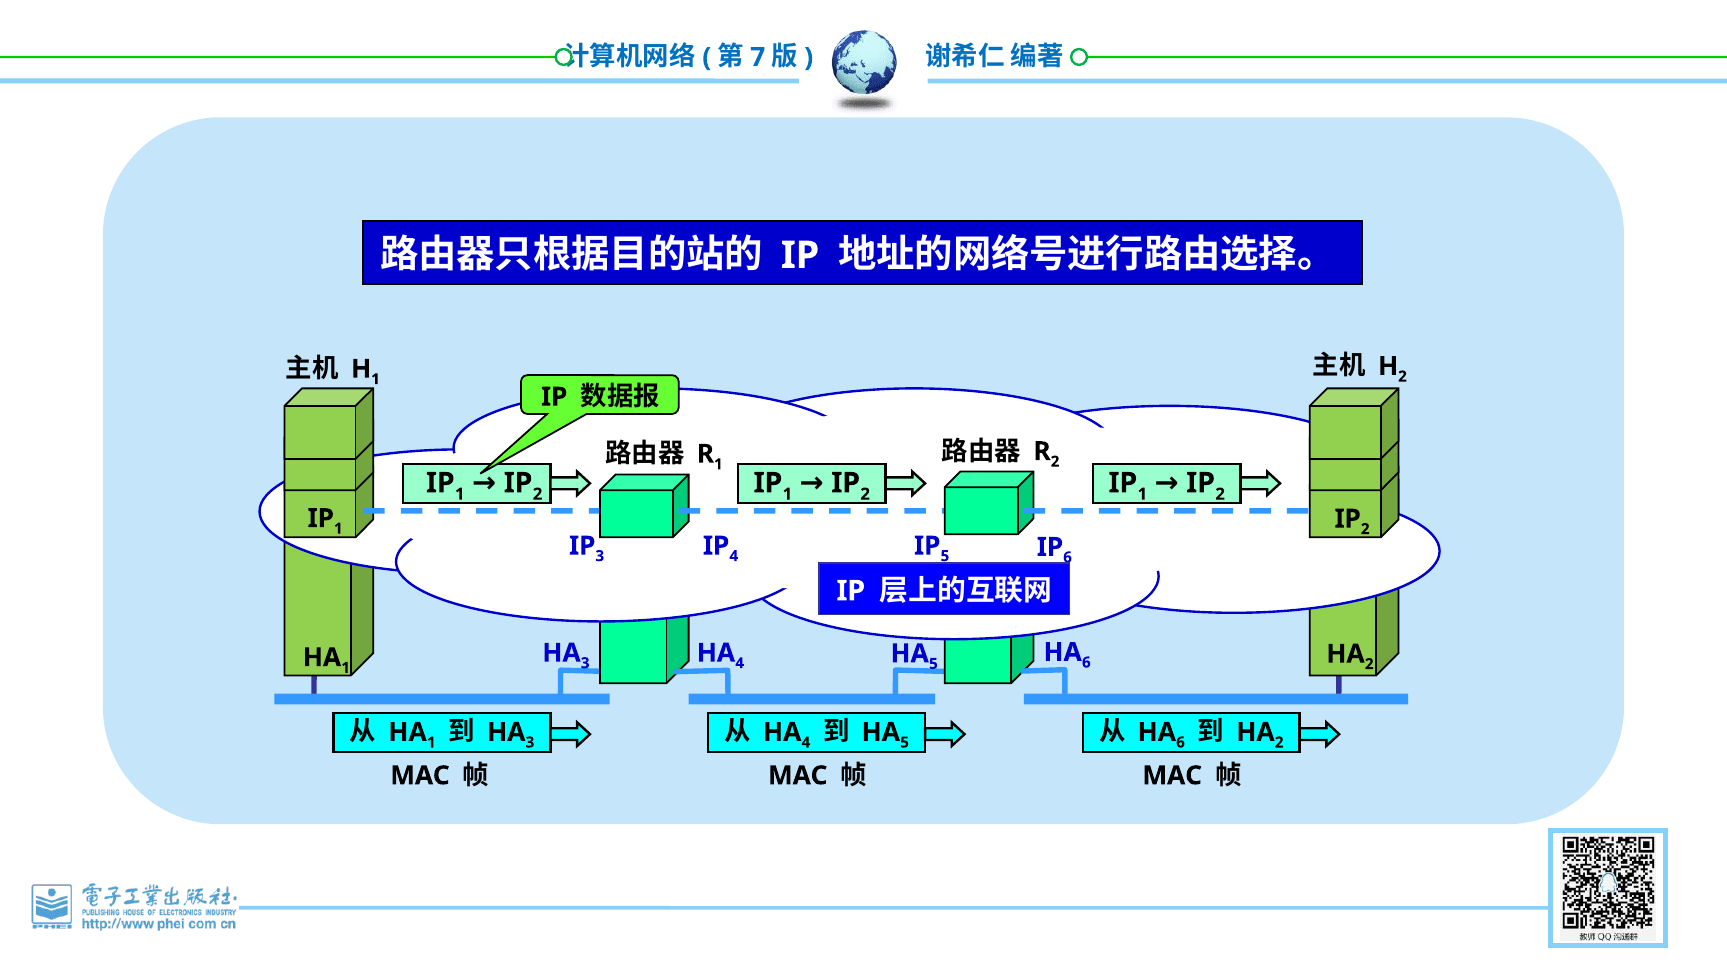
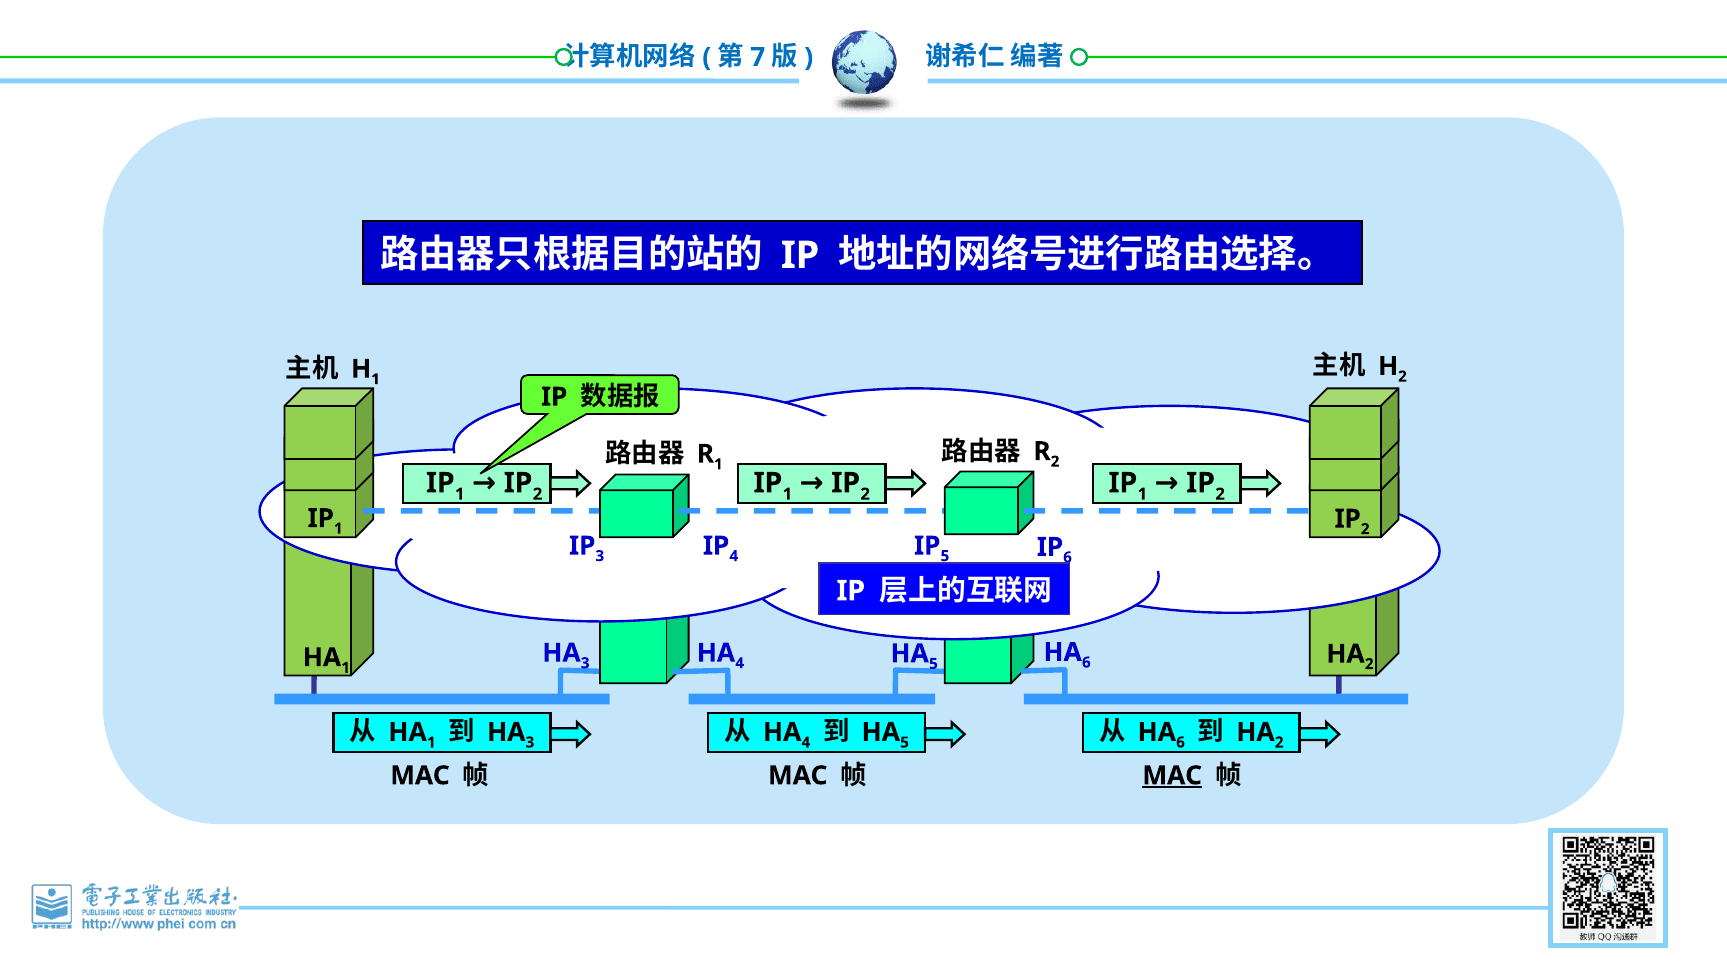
MAC at (1172, 775) underline: none -> present
